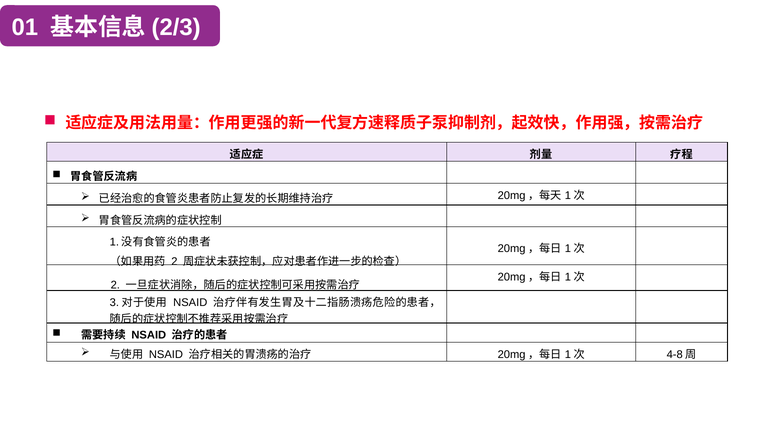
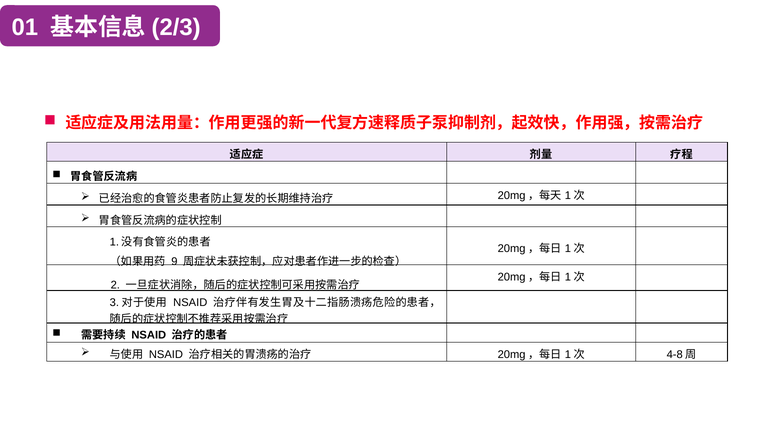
2 at (174, 262): 2 -> 9
